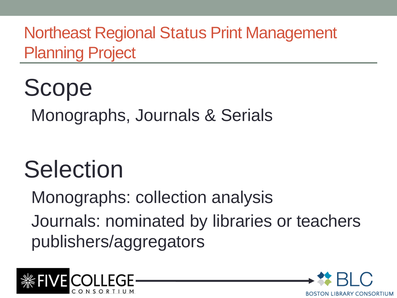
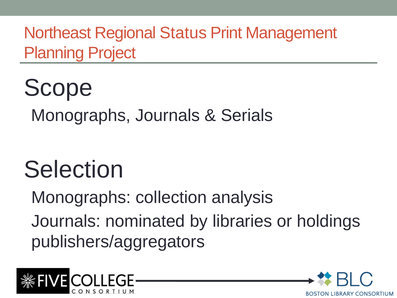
teachers: teachers -> holdings
